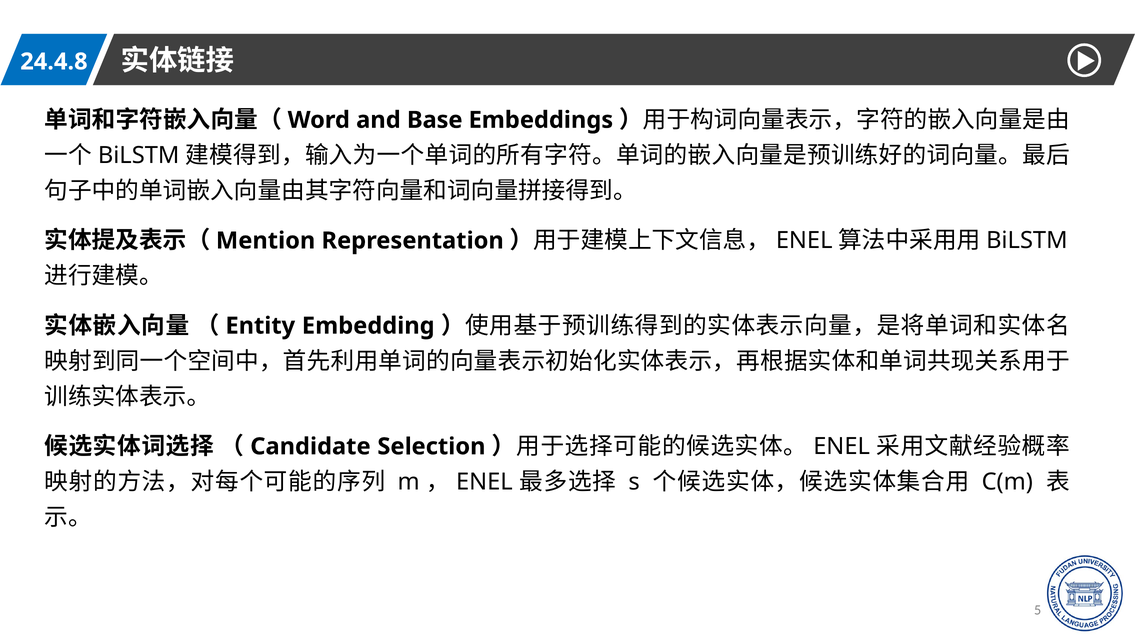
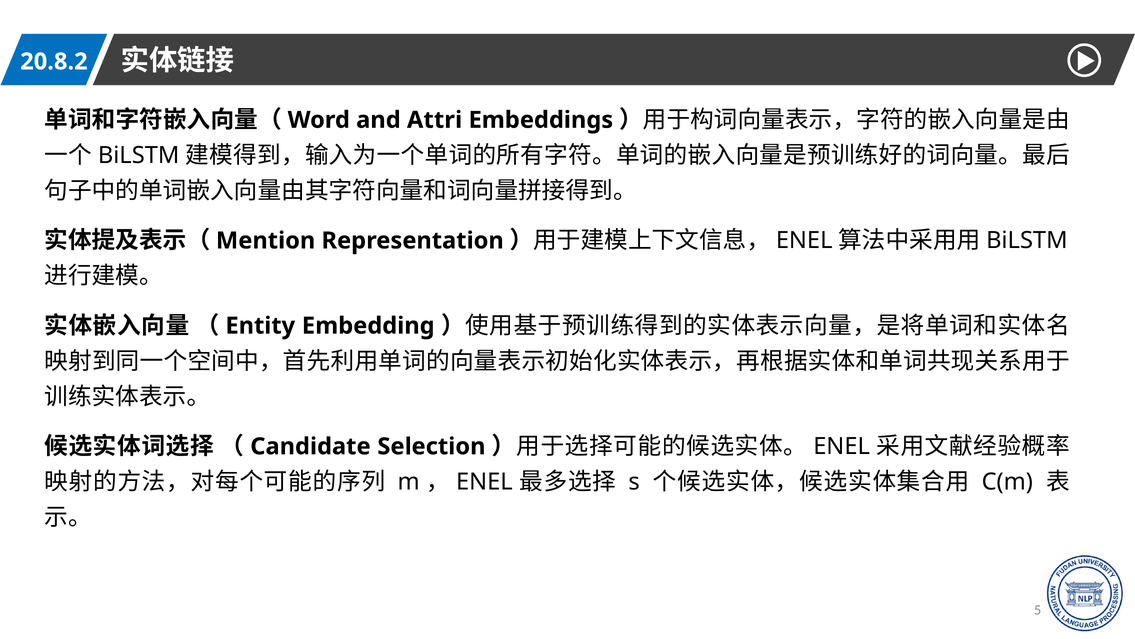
24.4.8: 24.4.8 -> 20.8.2
Base: Base -> Attri
